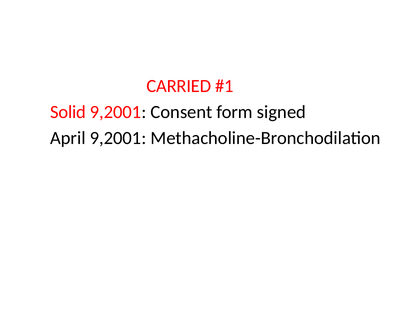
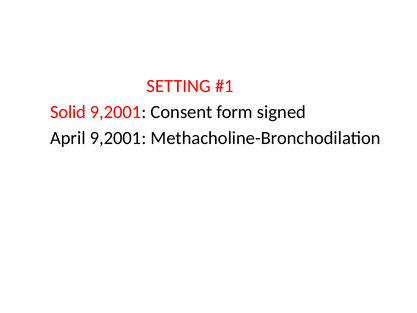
CARRIED: CARRIED -> SETTING
